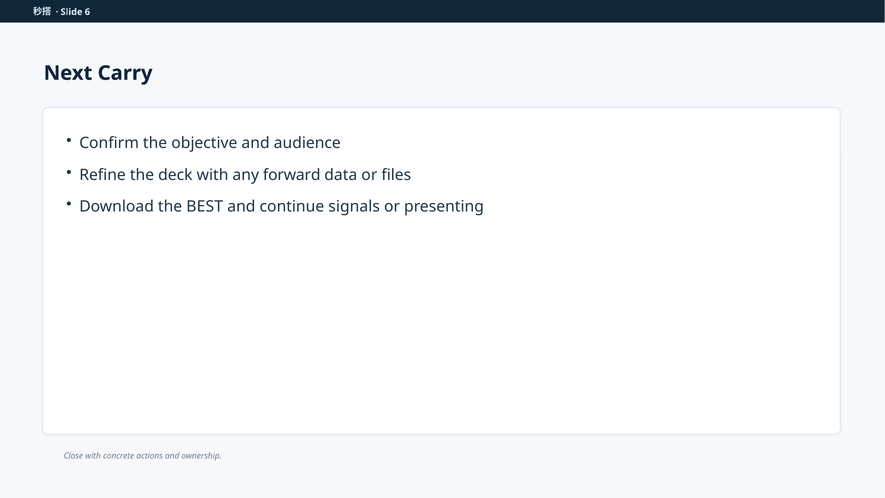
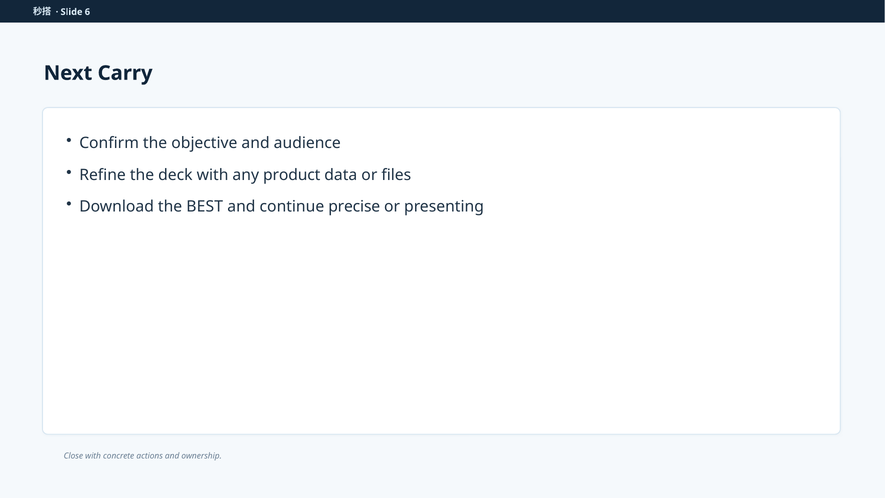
forward: forward -> product
signals: signals -> precise
